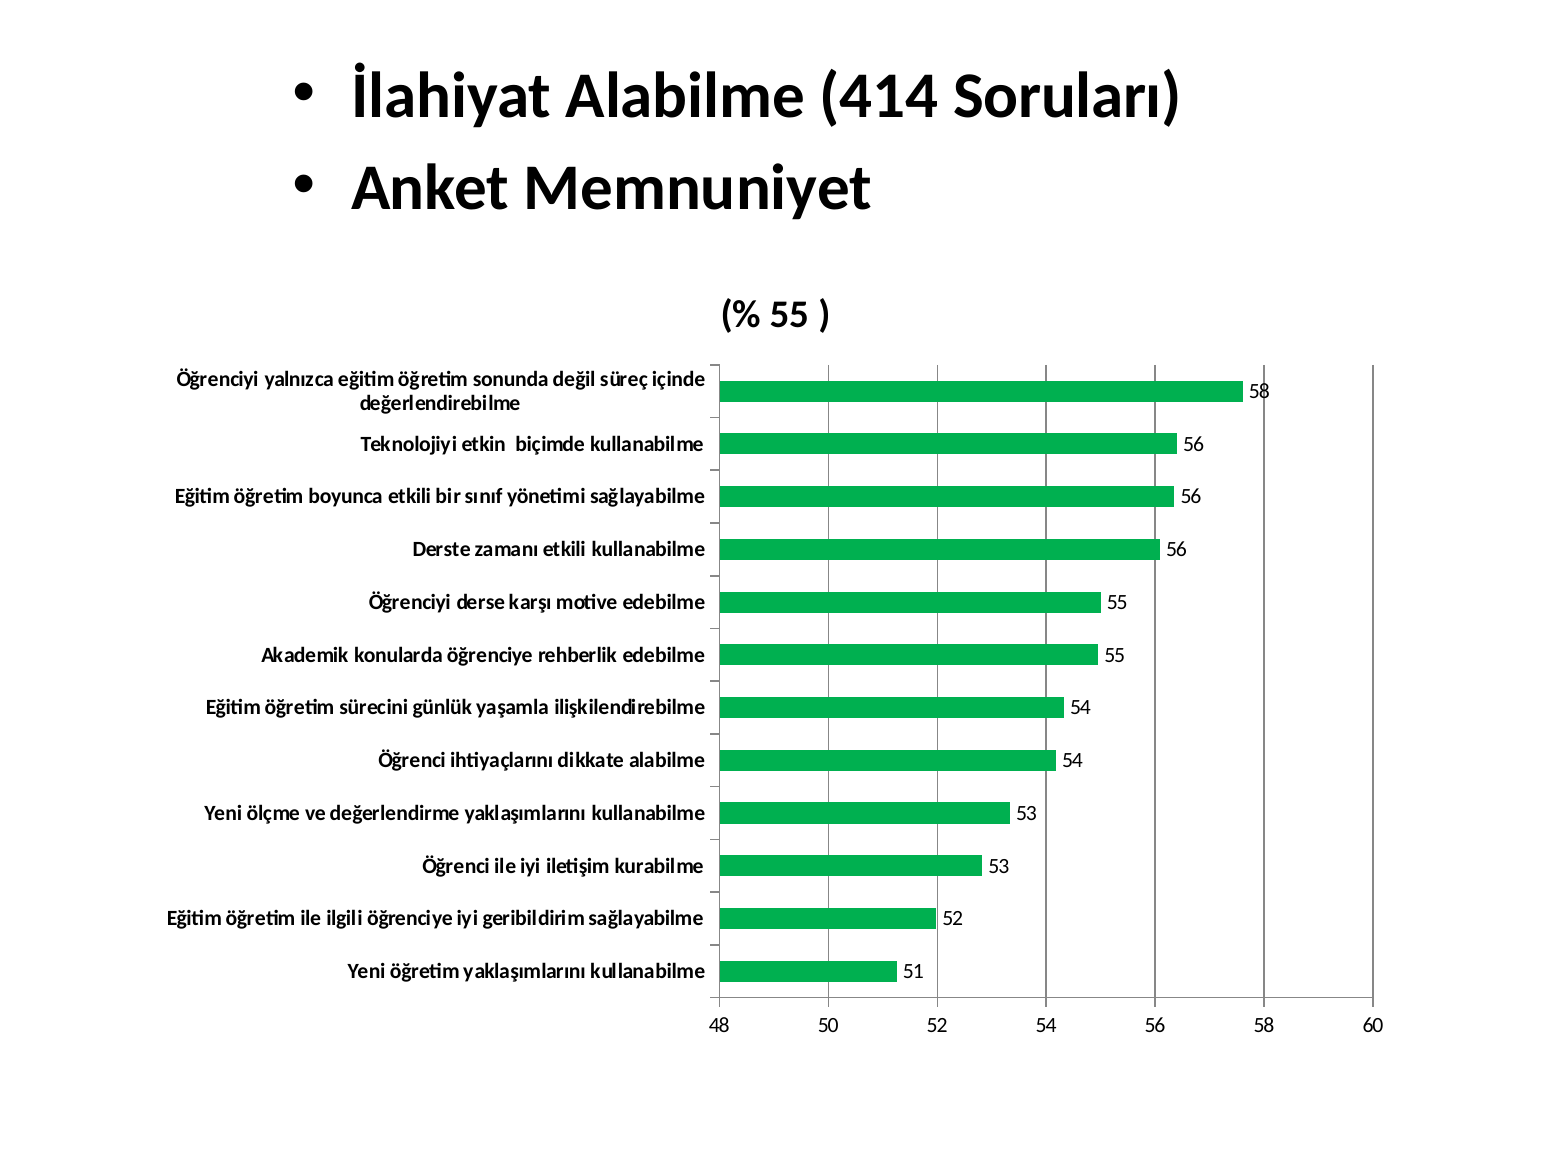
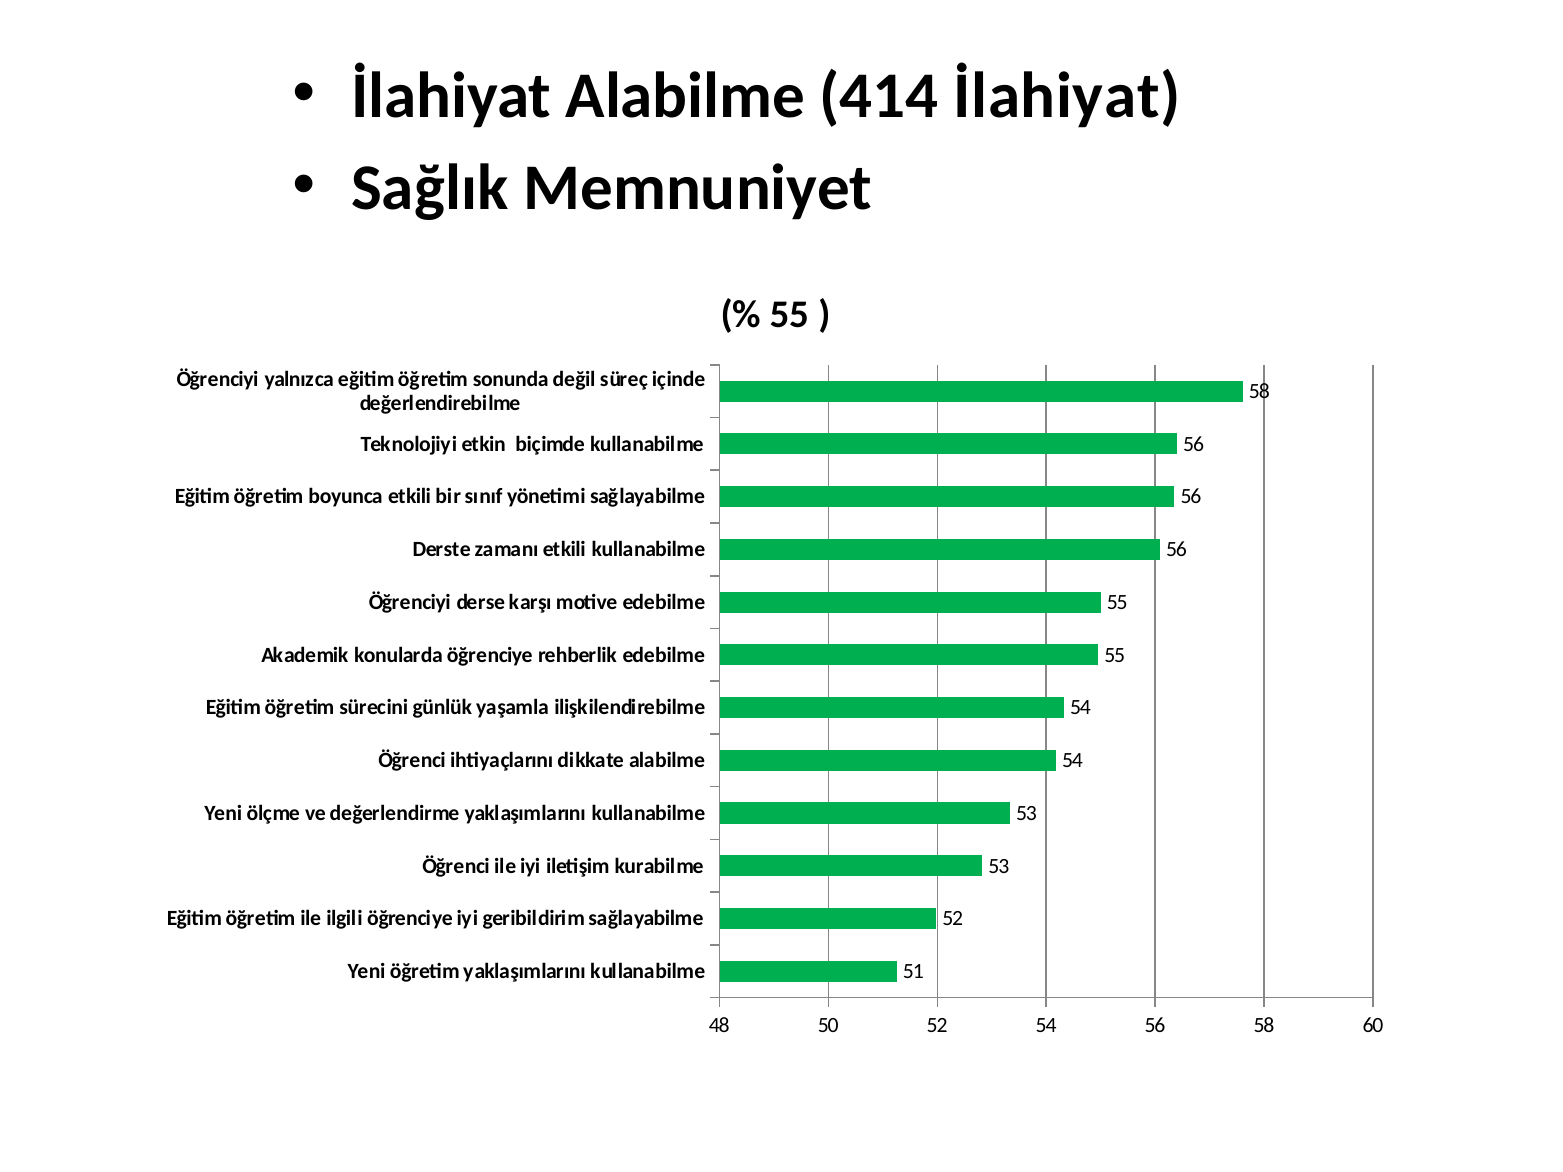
414 Soruları: Soruları -> İlahiyat
Anket: Anket -> Sağlık
